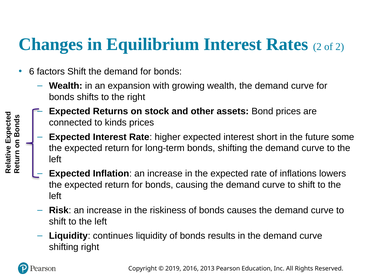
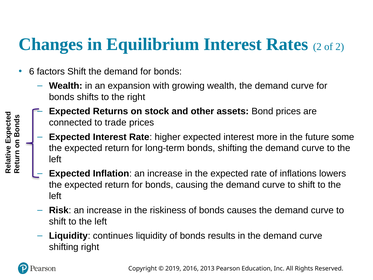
kinds: kinds -> trade
short: short -> more
